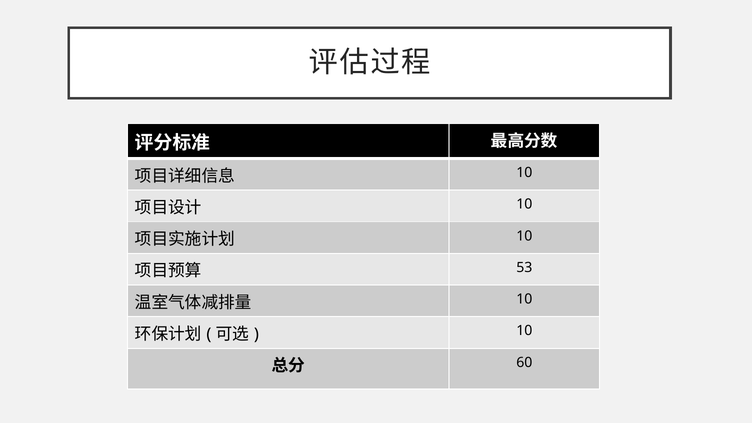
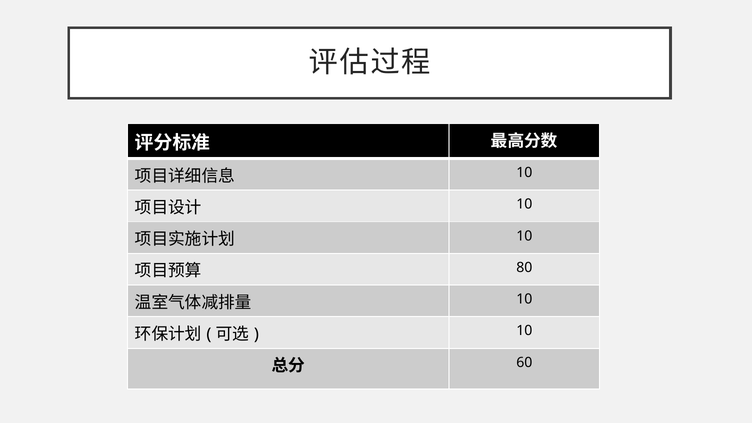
53: 53 -> 80
